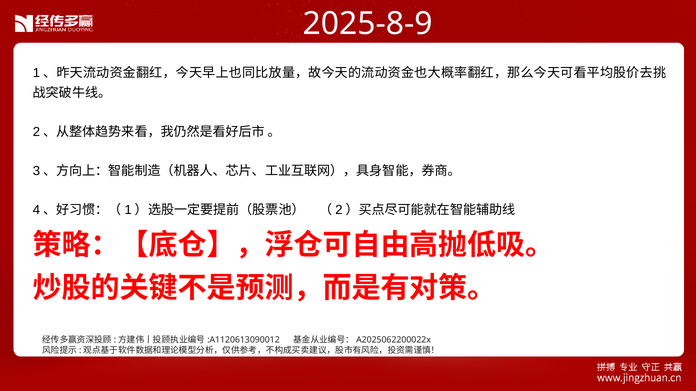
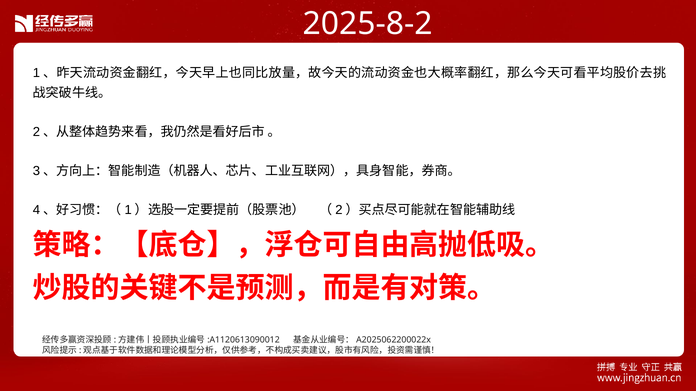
2025-8-9: 2025-8-9 -> 2025-8-2
